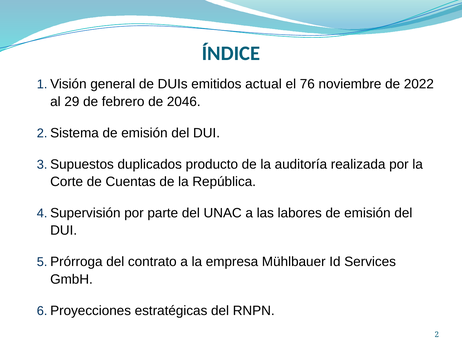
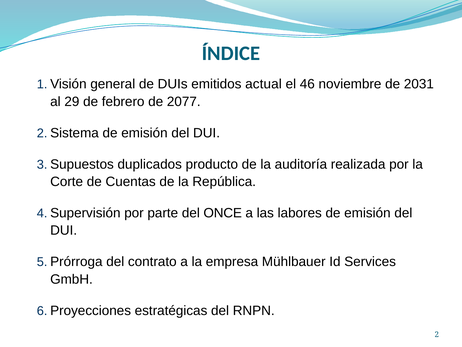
76: 76 -> 46
2022: 2022 -> 2031
2046: 2046 -> 2077
UNAC: UNAC -> ONCE
